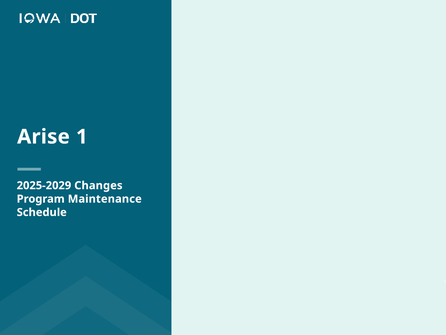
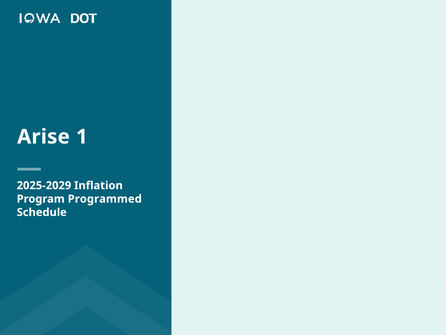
Changes: Changes -> Inflation
Maintenance: Maintenance -> Programmed
